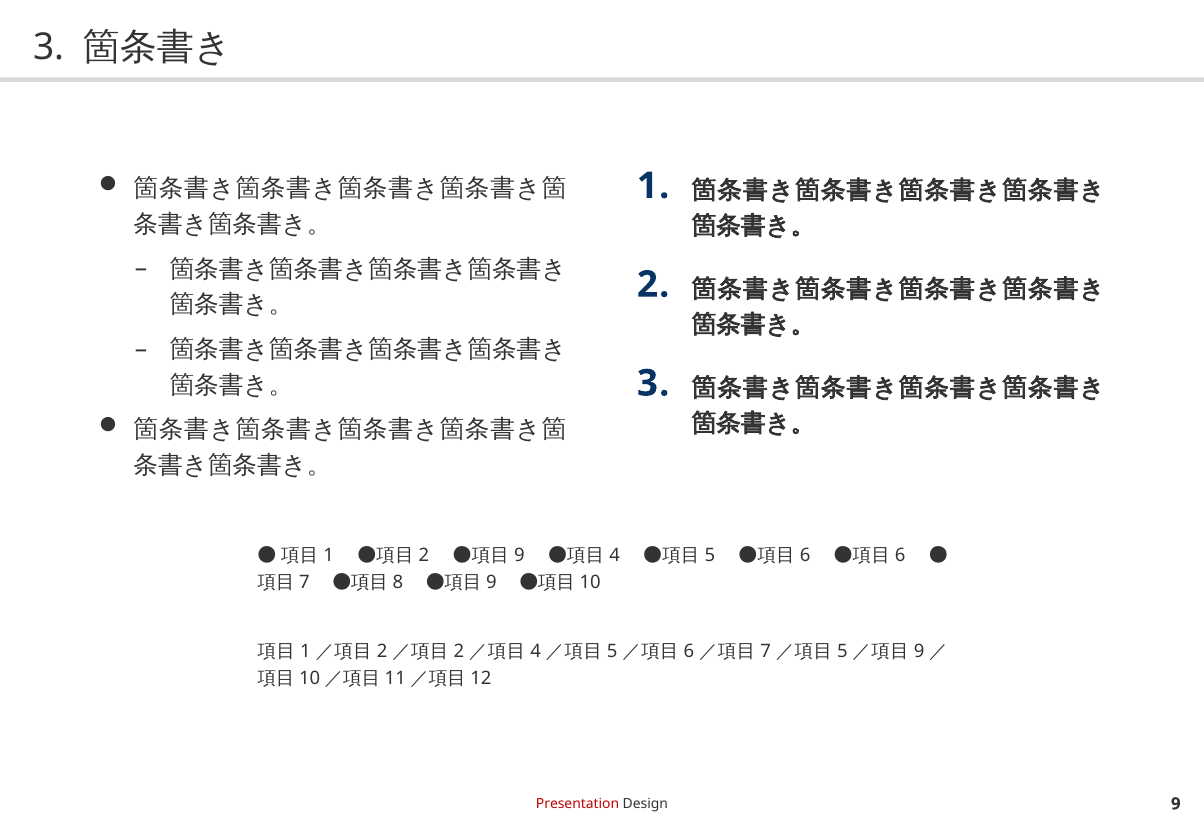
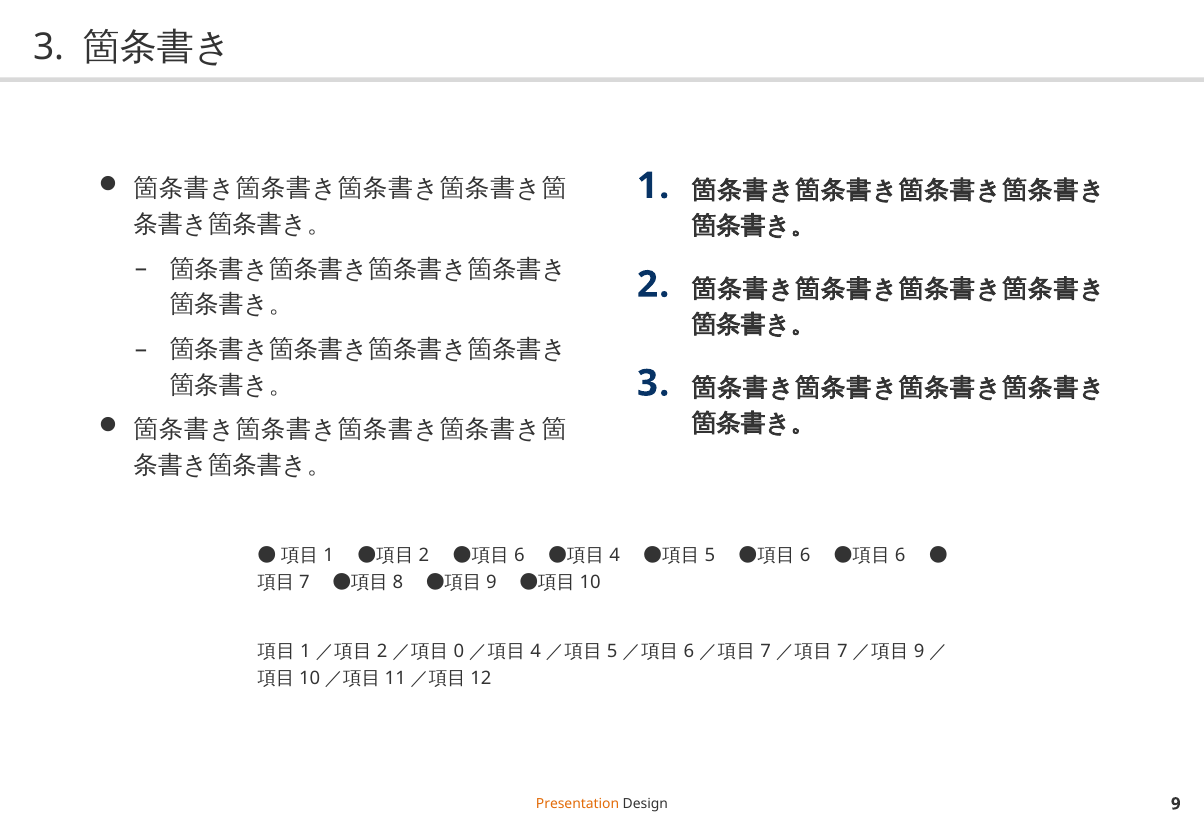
9 at (519, 556): 9 -> 6
2 at (459, 652): 2 -> 0
5 at (842, 652): 5 -> 7
Presentation colour: red -> orange
